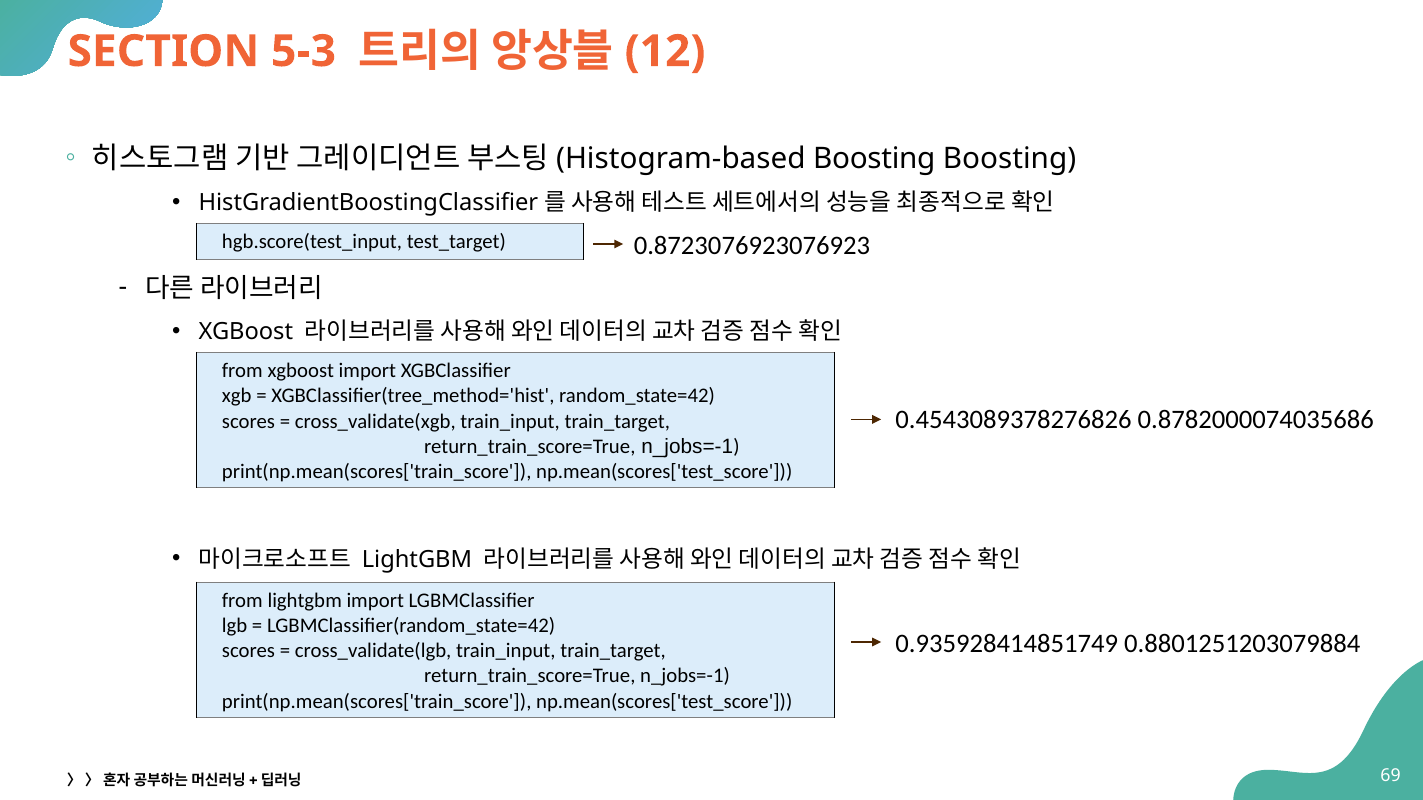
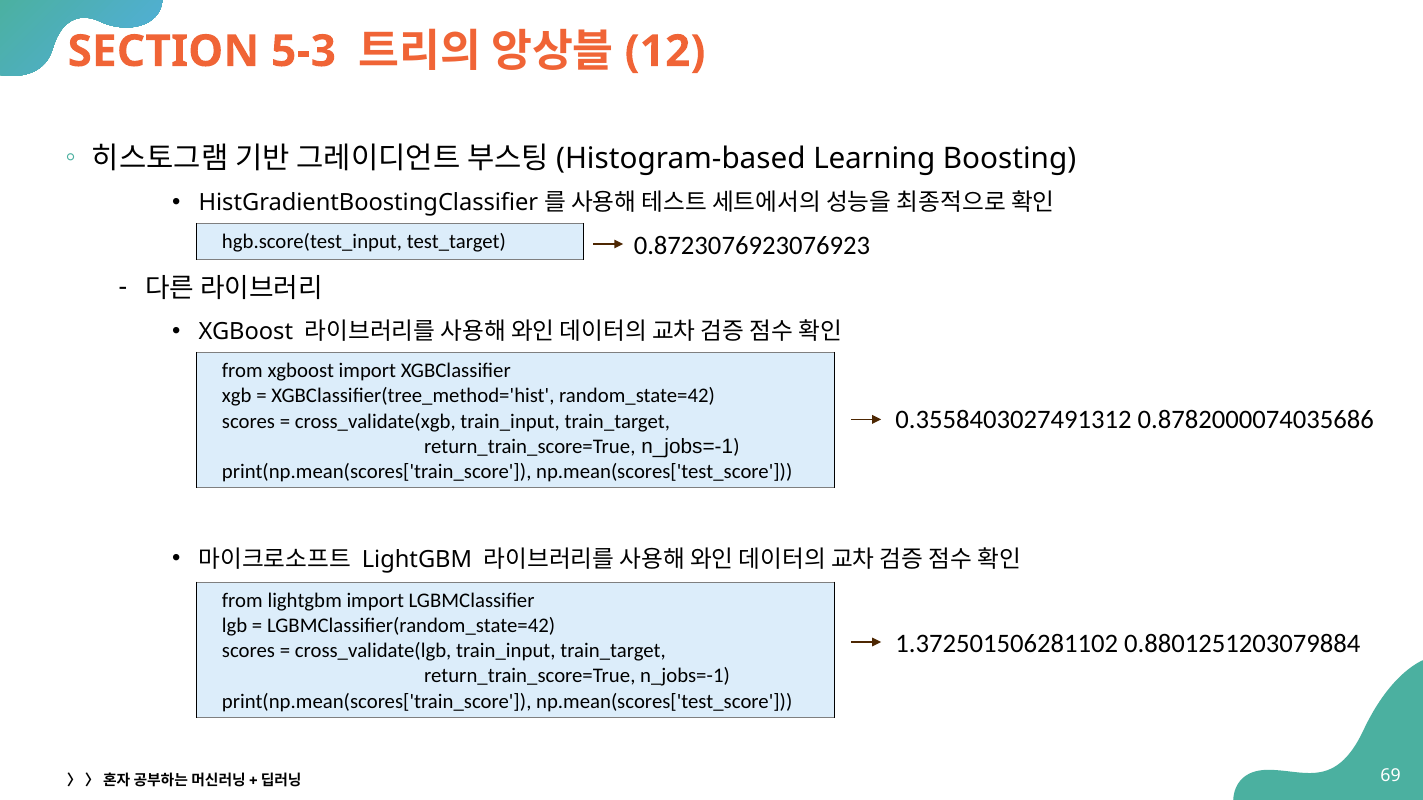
Boosting at (874, 158): Boosting -> Learning
0.4543089378276826: 0.4543089378276826 -> 0.3558403027491312
0.935928414851749: 0.935928414851749 -> 1.372501506281102
